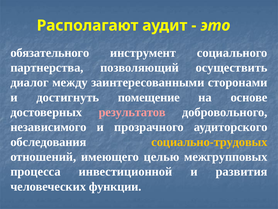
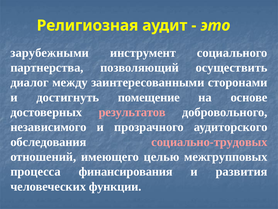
Располагают: Располагают -> Религиозная
обязательного: обязательного -> зарубежными
социально-трудовых colour: yellow -> pink
инвестиционной: инвестиционной -> финансирования
